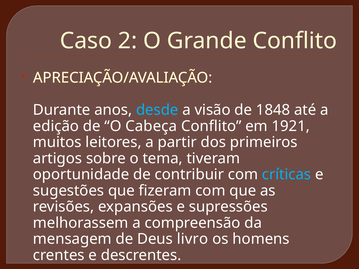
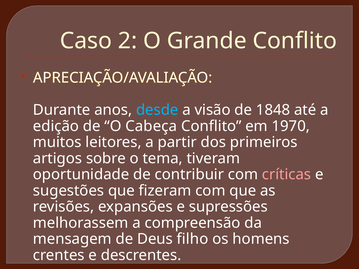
1921: 1921 -> 1970
críticas colour: light blue -> pink
livro: livro -> filho
